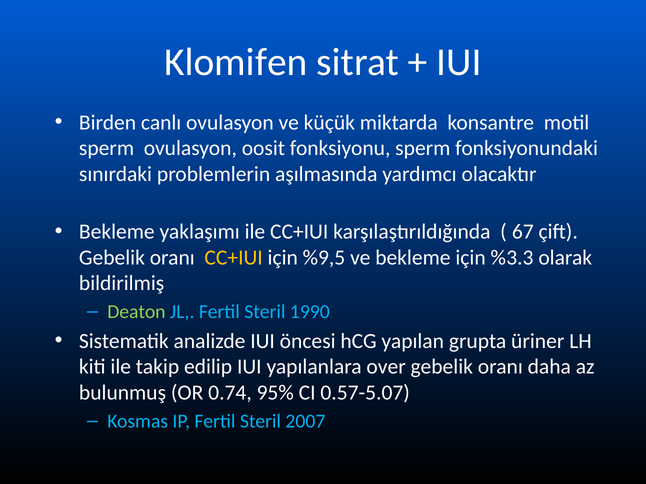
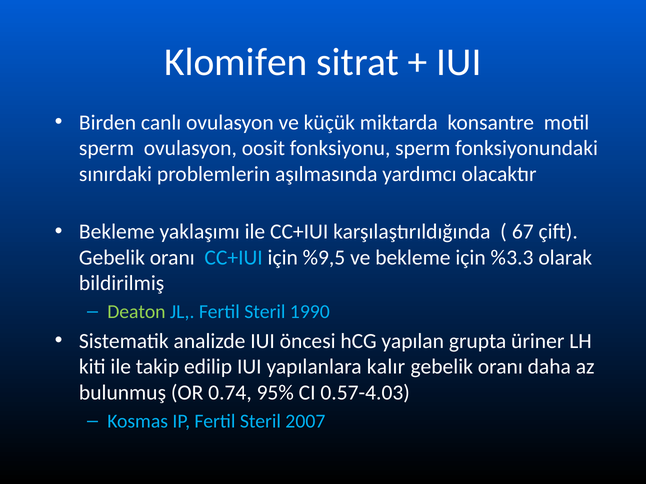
CC+IUI at (234, 258) colour: yellow -> light blue
over: over -> kalır
0.57-5.07: 0.57-5.07 -> 0.57-4.03
